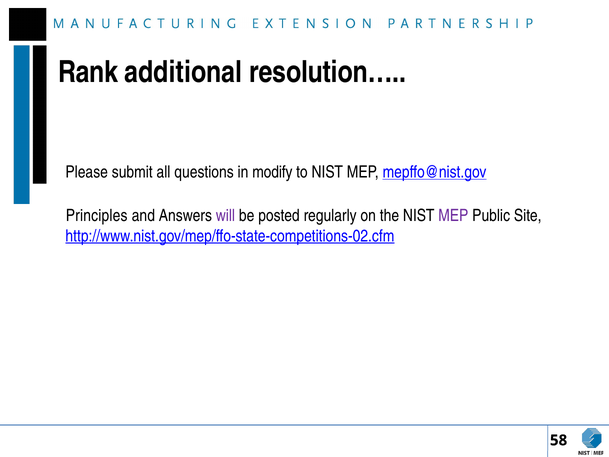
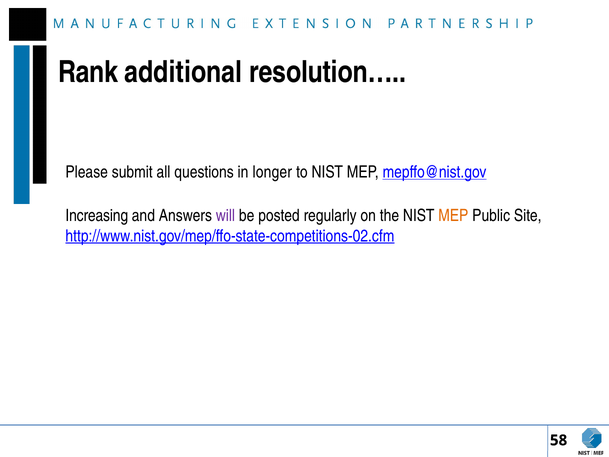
modify: modify -> longer
Principles: Principles -> Increasing
MEP at (453, 216) colour: purple -> orange
